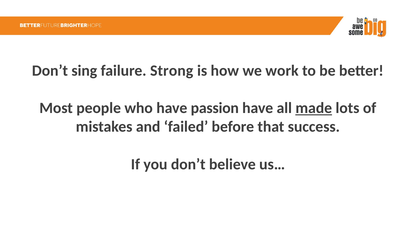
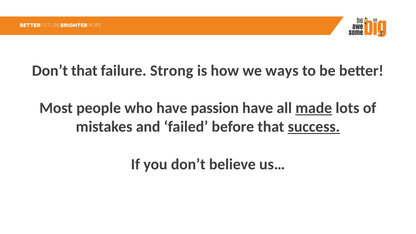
Don’t sing: sing -> that
work: work -> ways
success underline: none -> present
